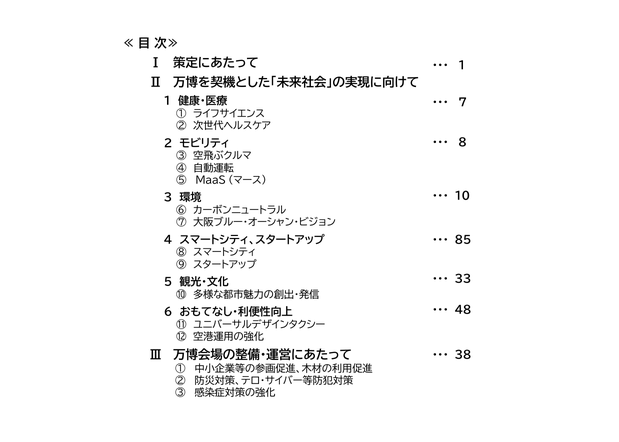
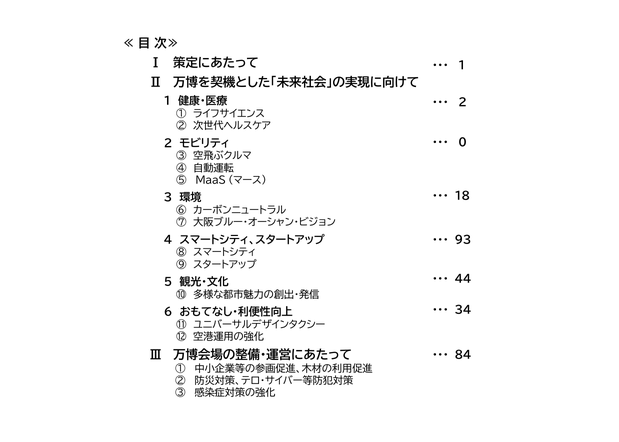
7: 7 -> 2
8: 8 -> 0
10: 10 -> 18
85: 85 -> 93
33: 33 -> 44
48: 48 -> 34
38: 38 -> 84
